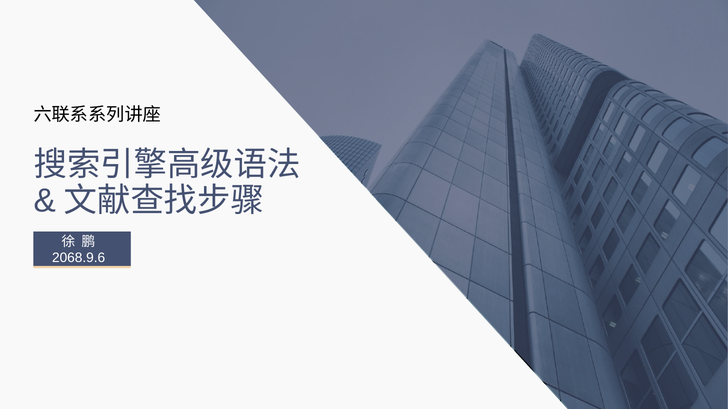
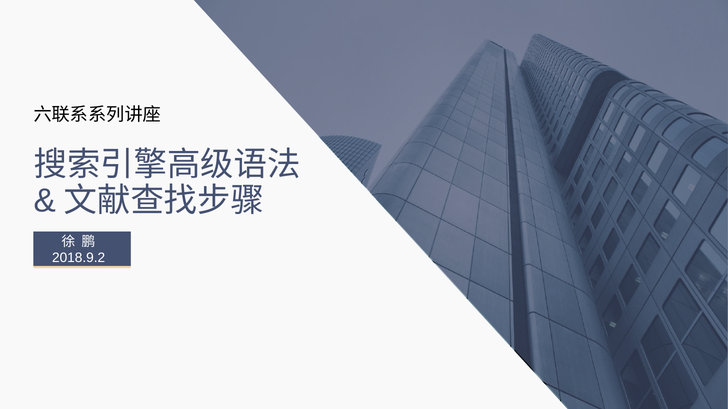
2068.9.6: 2068.9.6 -> 2018.9.2
